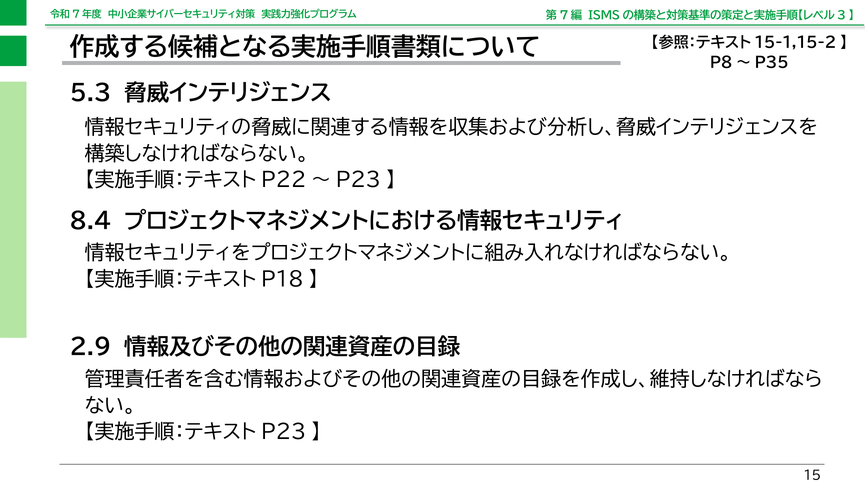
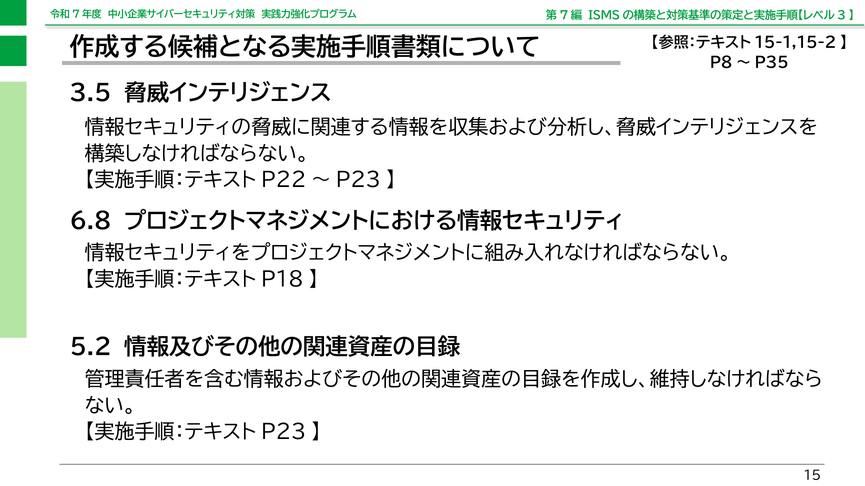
5.3: 5.3 -> 3.5
8.4: 8.4 -> 6.8
2.9: 2.9 -> 5.2
